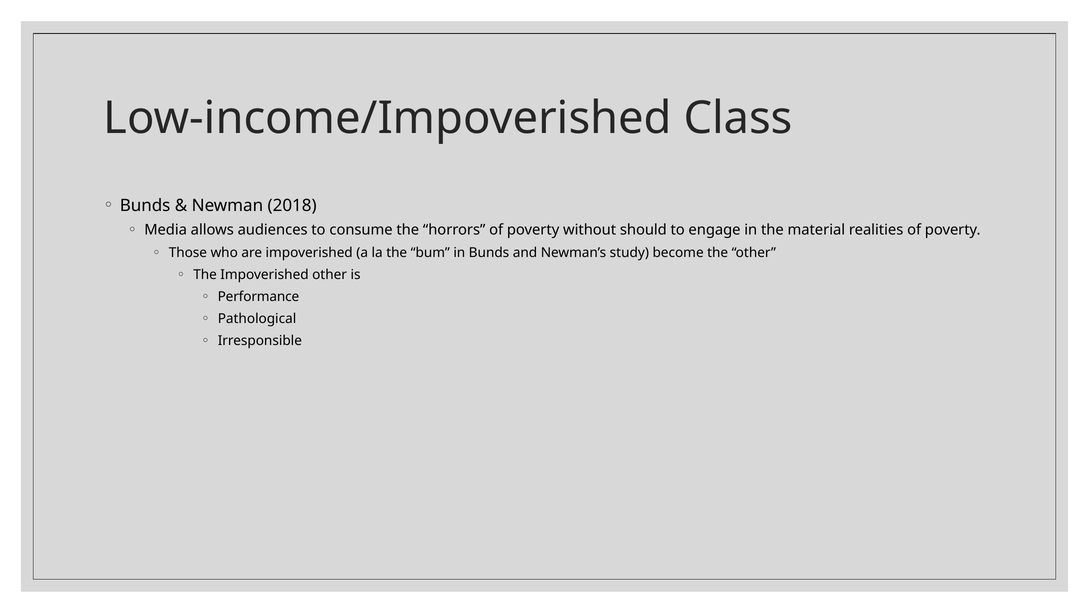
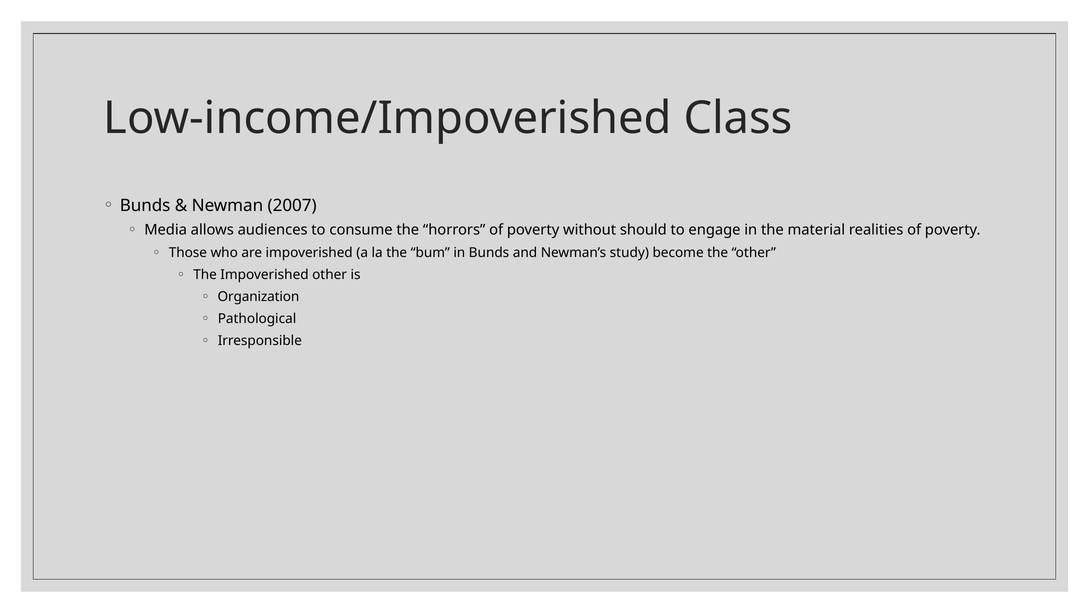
2018: 2018 -> 2007
Performance: Performance -> Organization
